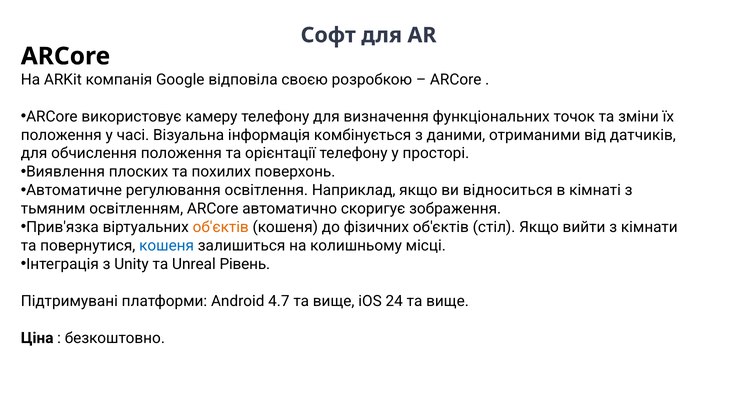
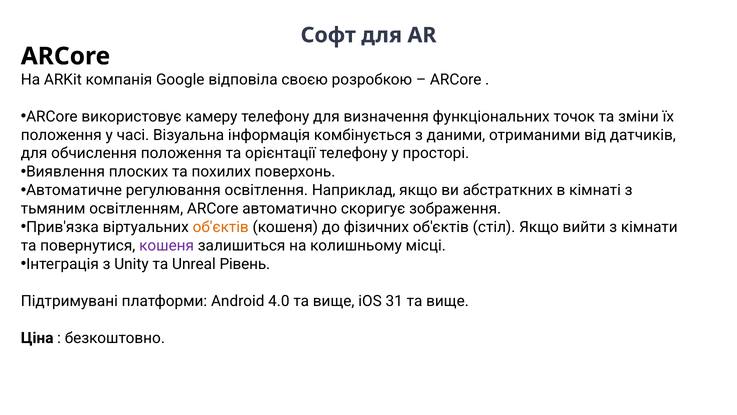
відноситься: відноситься -> абстраткних
кошеня at (167, 245) colour: blue -> purple
4.7: 4.7 -> 4.0
24: 24 -> 31
